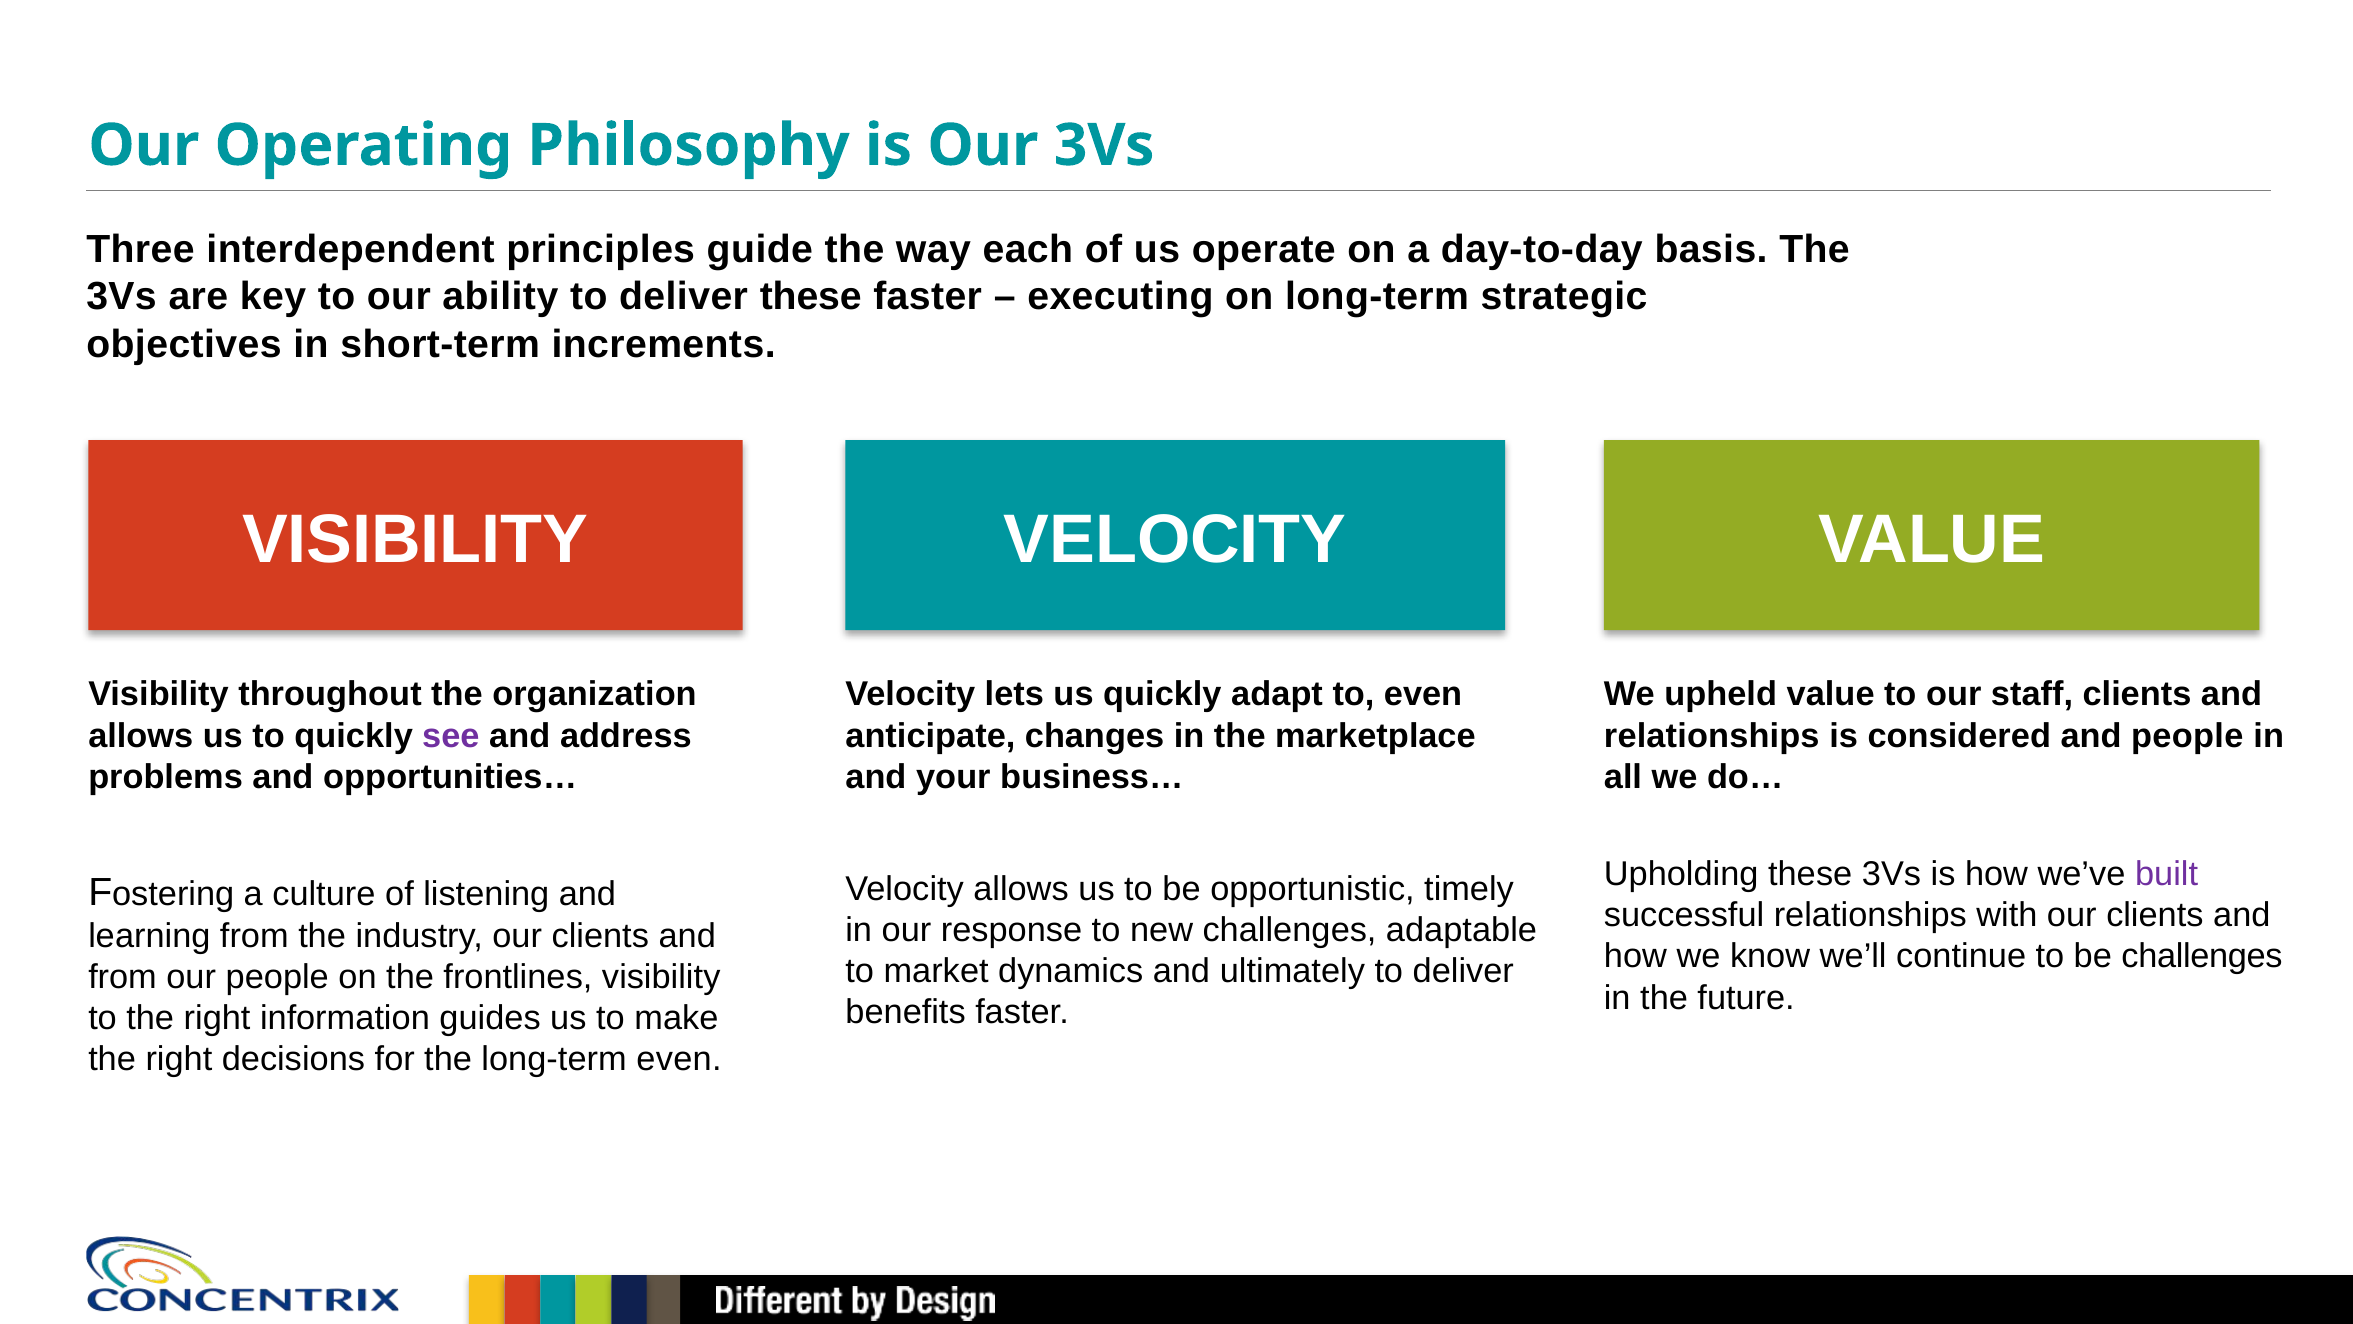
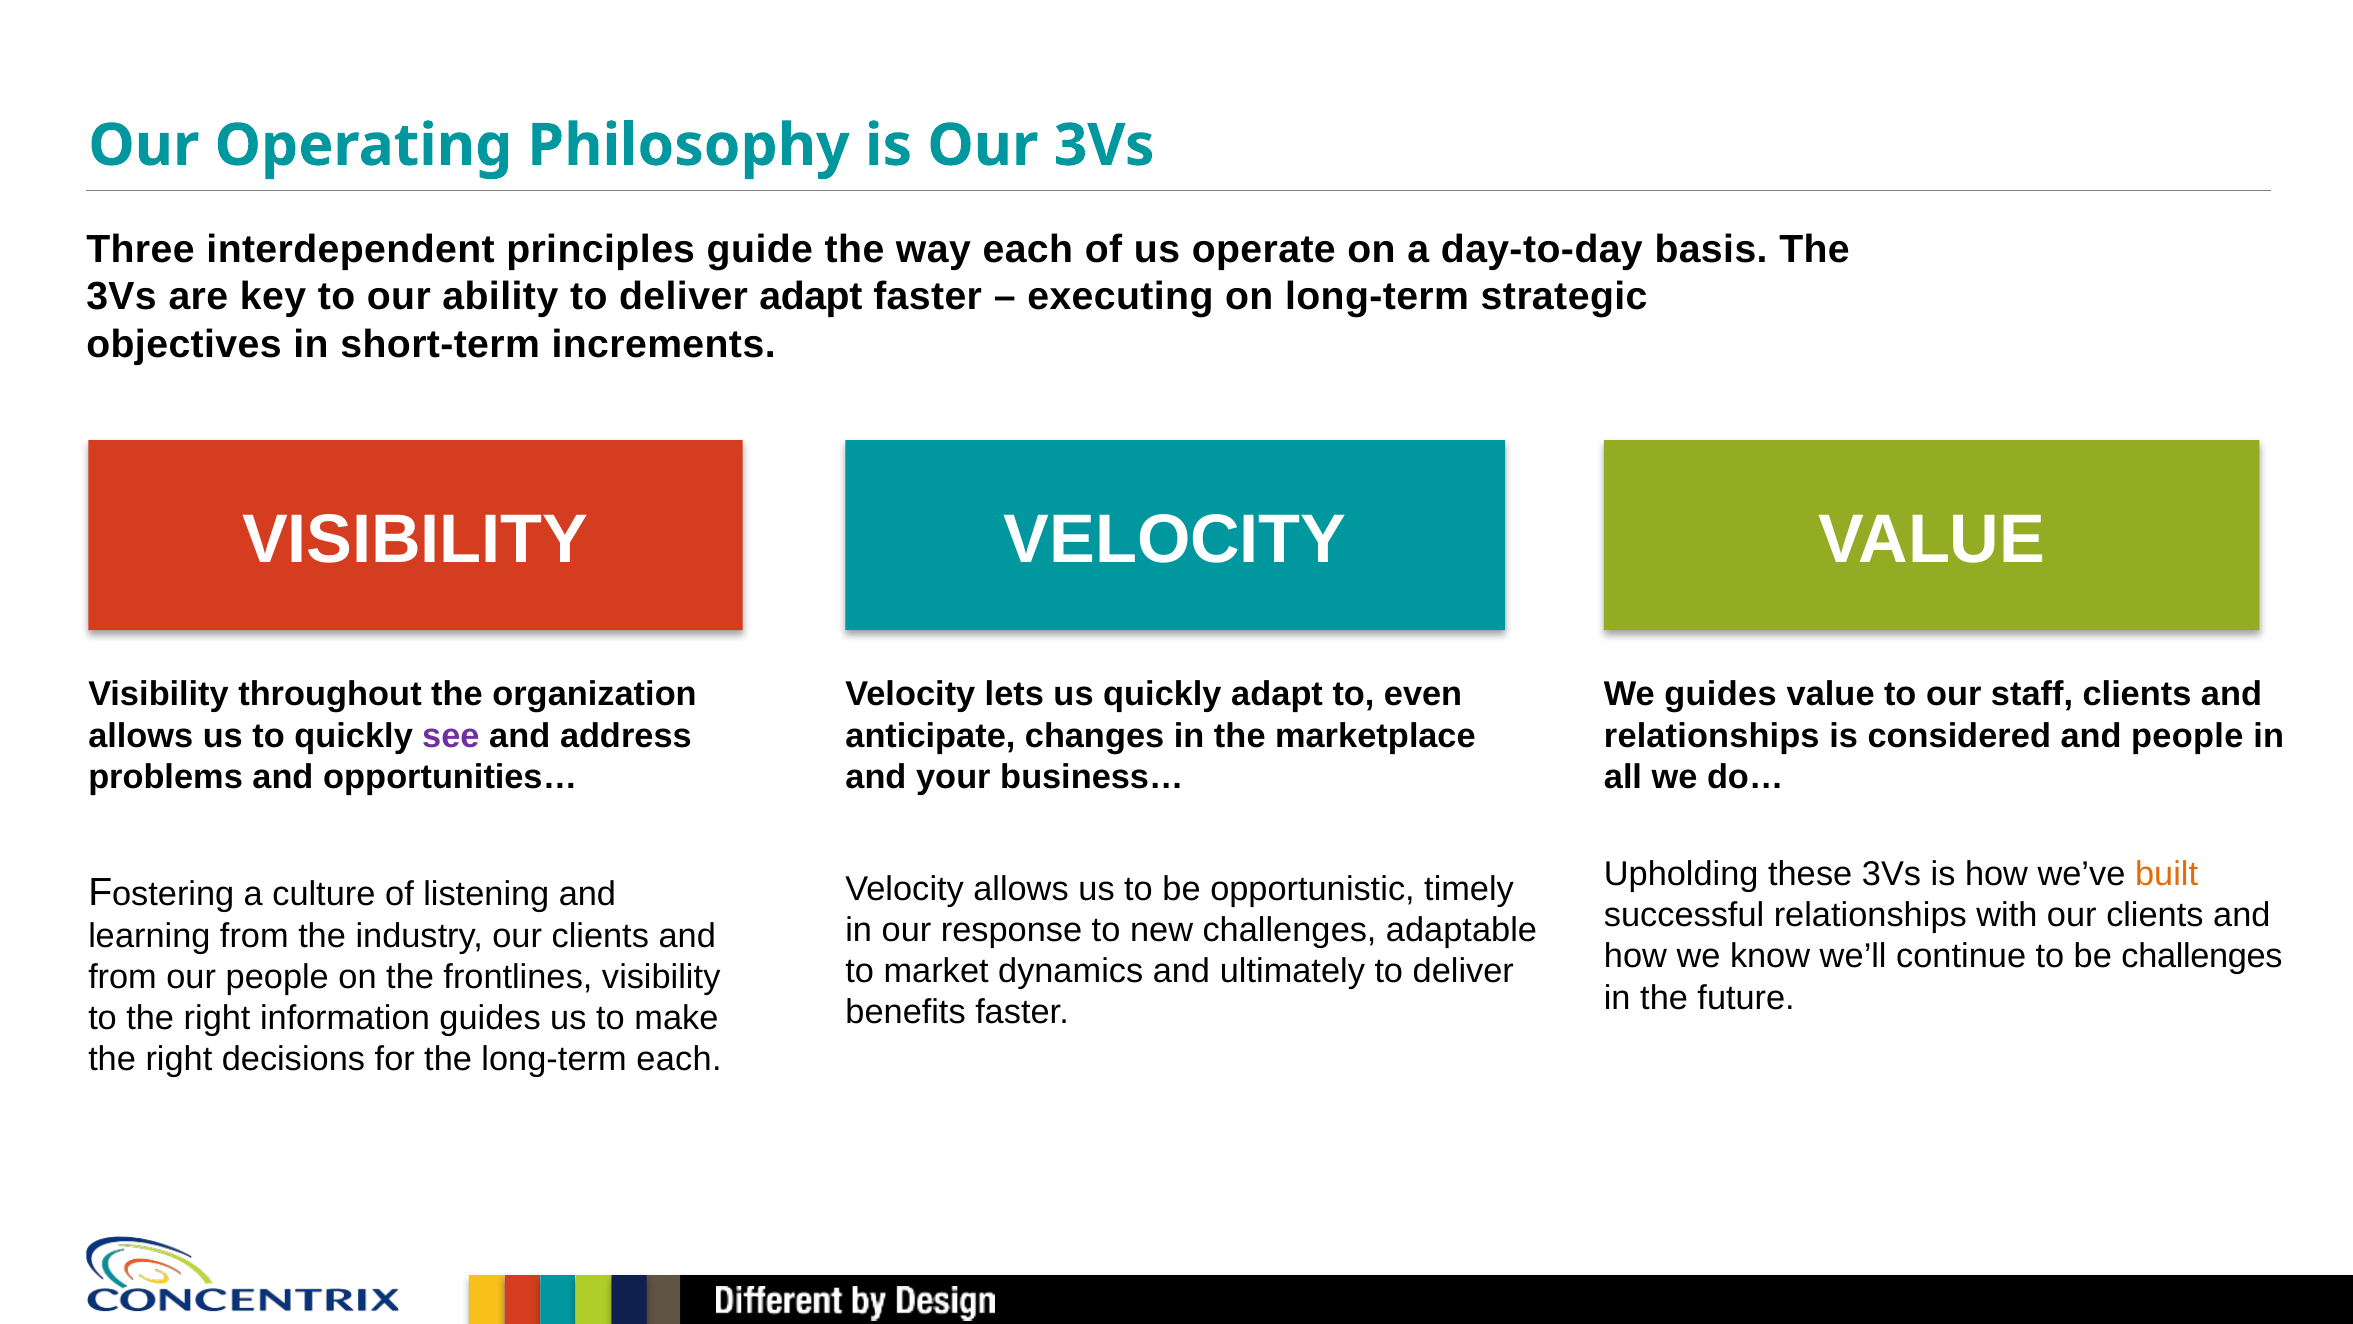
deliver these: these -> adapt
We upheld: upheld -> guides
built colour: purple -> orange
long-term even: even -> each
